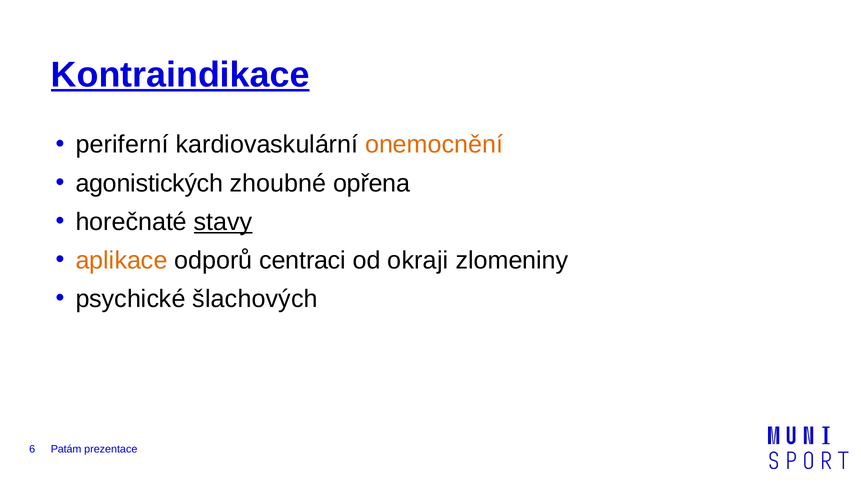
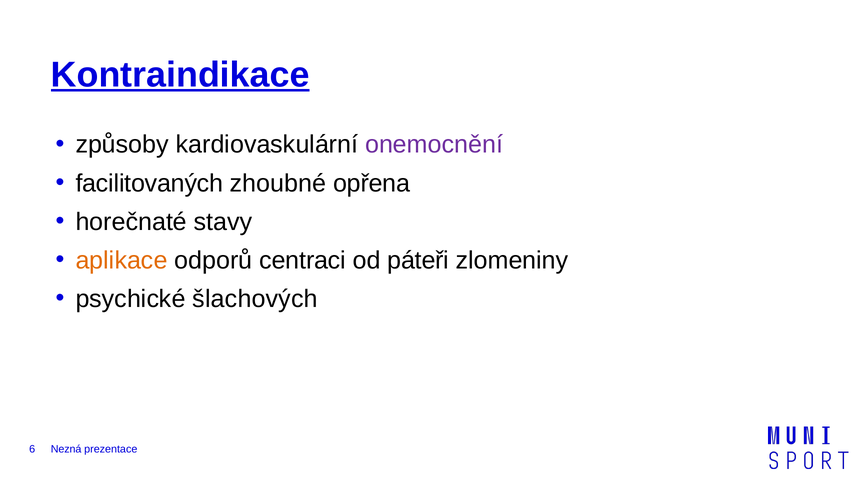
periferní: periferní -> způsoby
onemocnění colour: orange -> purple
agonistických: agonistických -> facilitovaných
stavy underline: present -> none
okraji: okraji -> páteři
Patám: Patám -> Nezná
